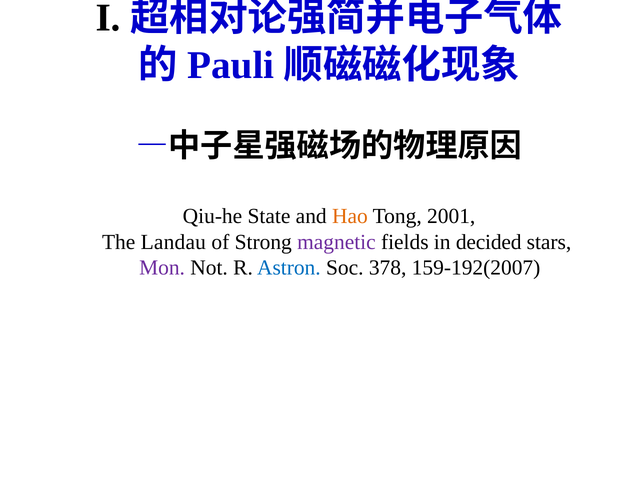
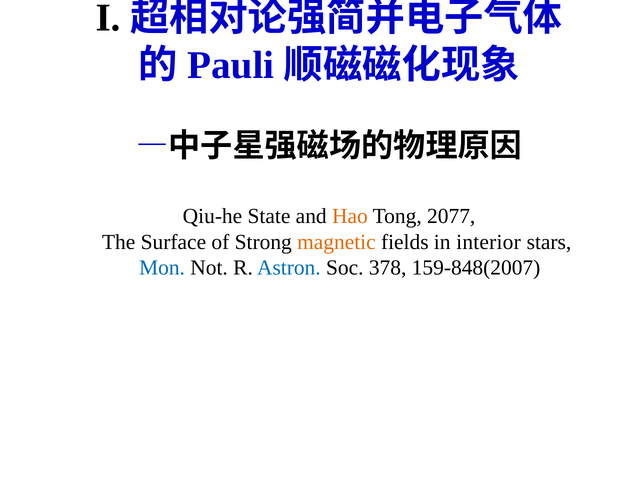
2001: 2001 -> 2077
Landau: Landau -> Surface
magnetic colour: purple -> orange
decided: decided -> interior
Mon colour: purple -> blue
159-192(2007: 159-192(2007 -> 159-848(2007
